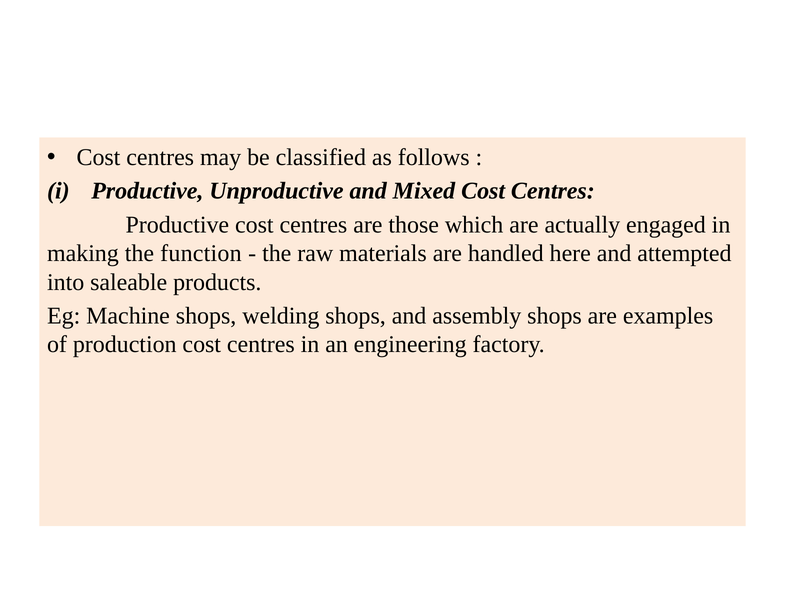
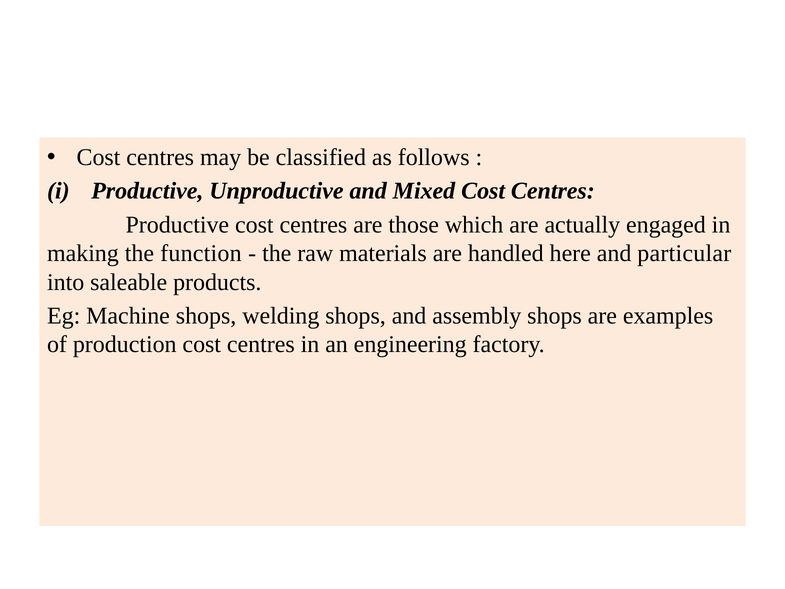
attempted: attempted -> particular
